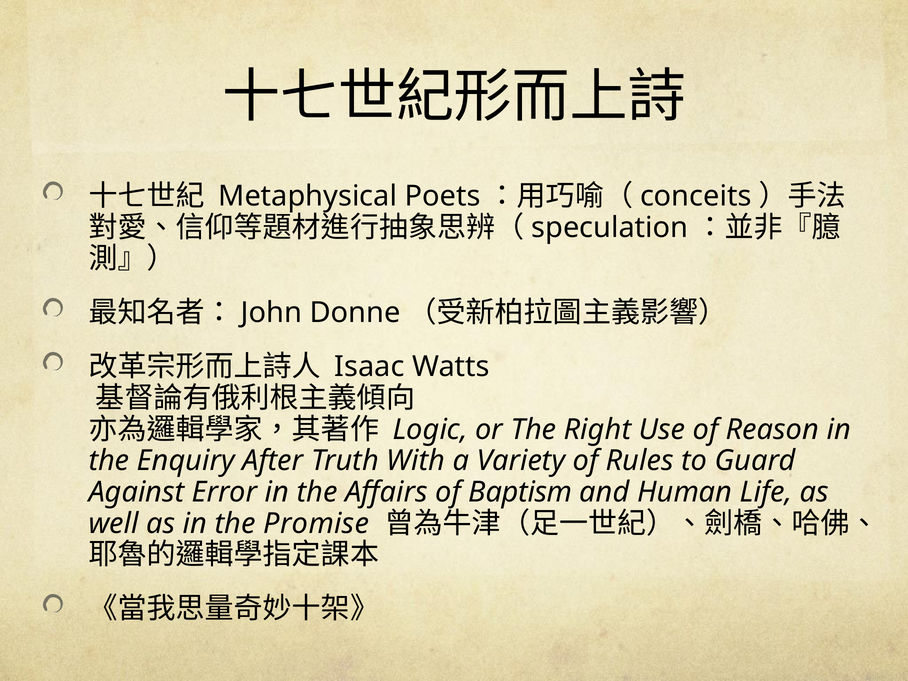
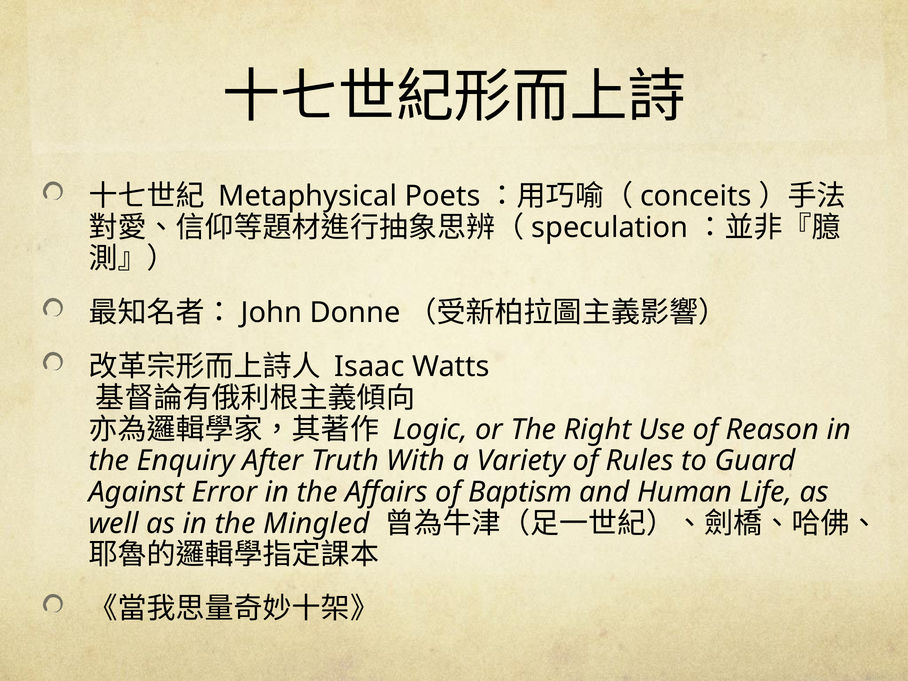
Promise: Promise -> Mingled
